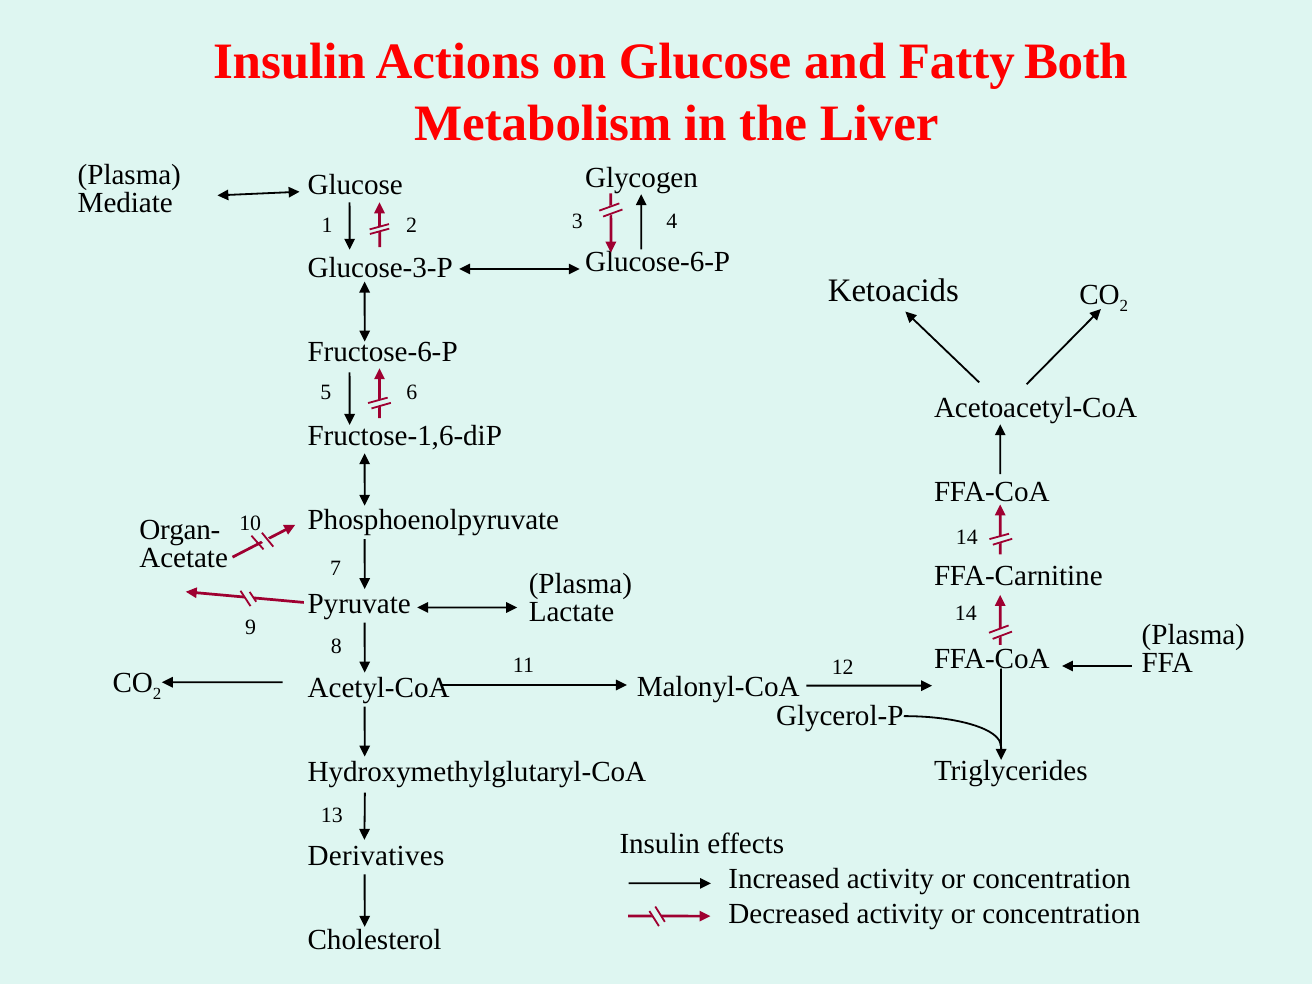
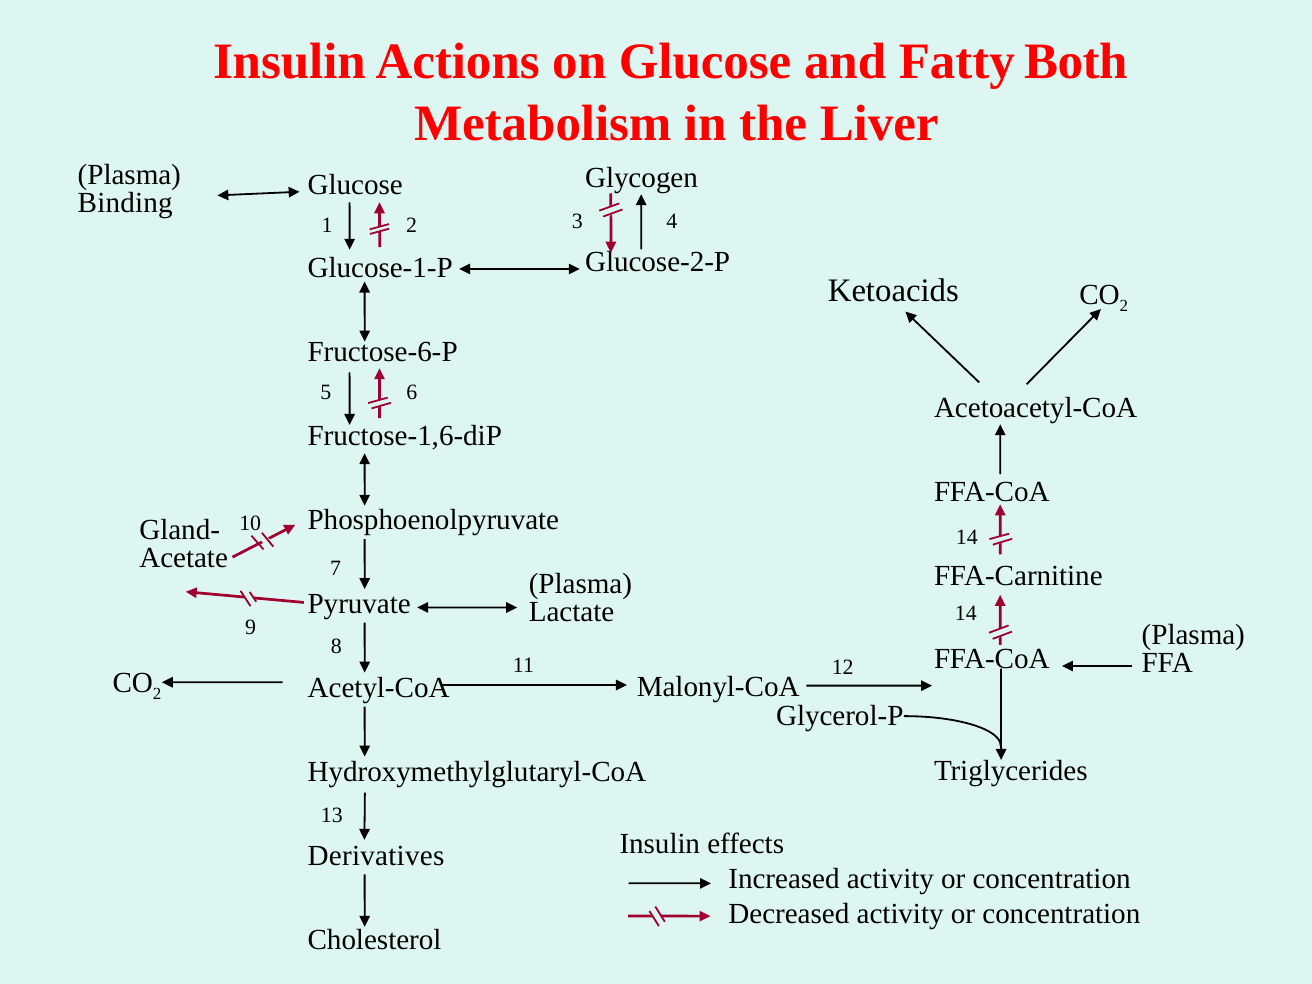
Mediate: Mediate -> Binding
Glucose-6-P: Glucose-6-P -> Glucose-2-P
Glucose-3-P: Glucose-3-P -> Glucose-1-P
Organ-: Organ- -> Gland-
